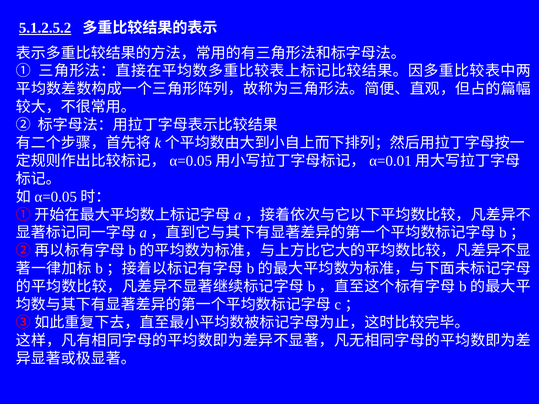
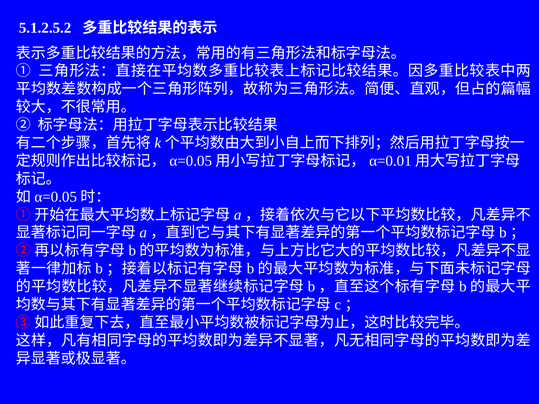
5.1.2.5.2 underline: present -> none
